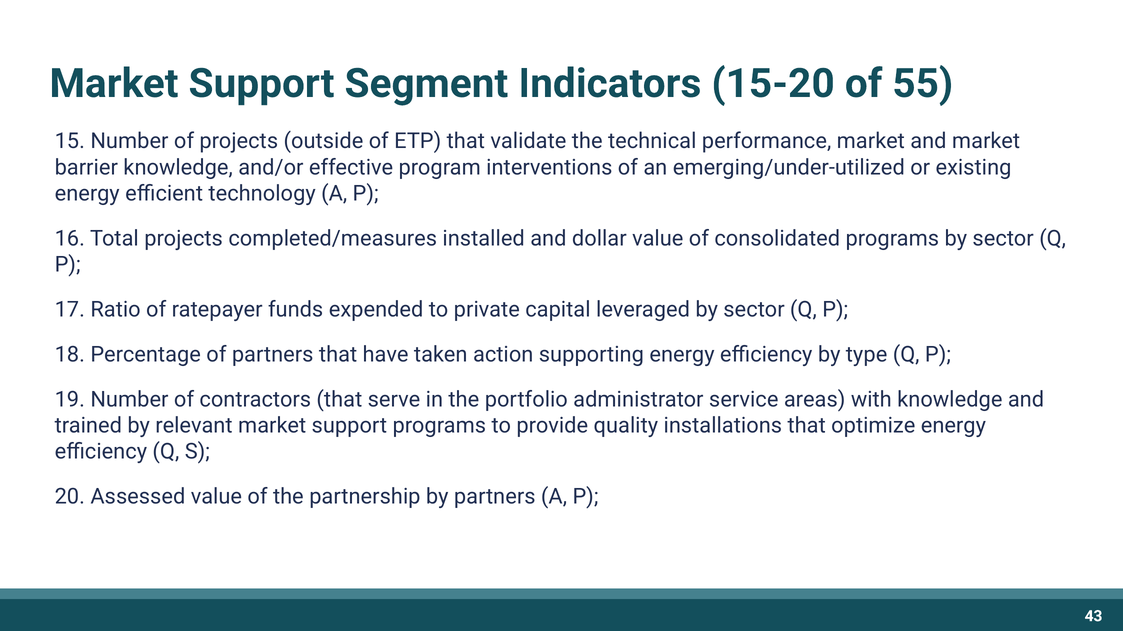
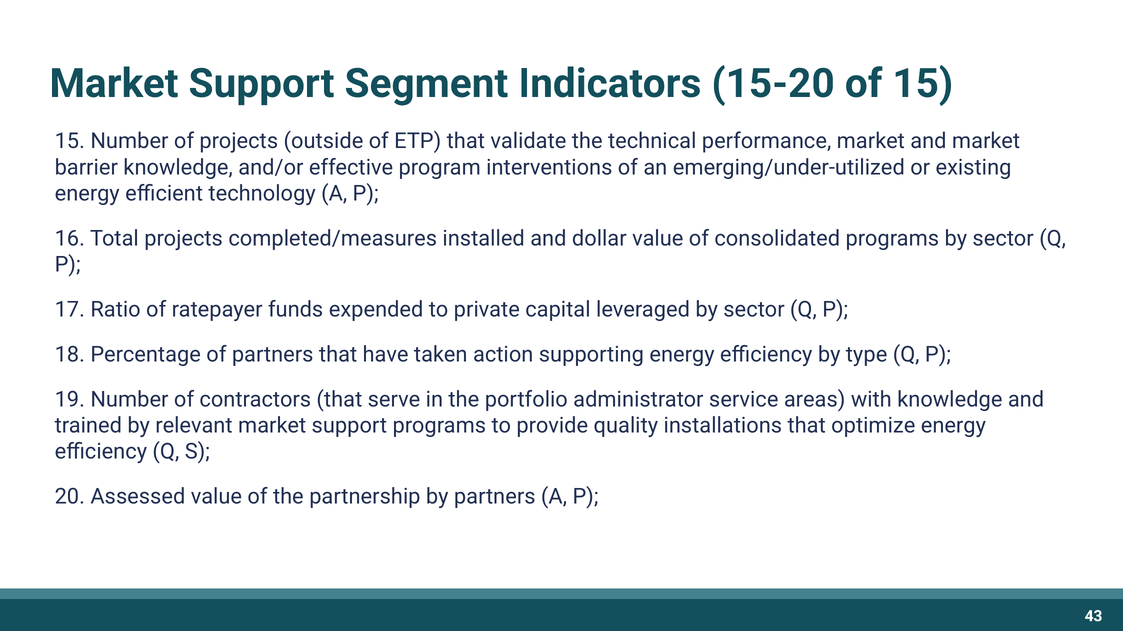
of 55: 55 -> 15
